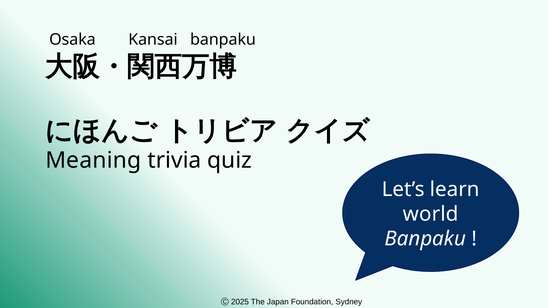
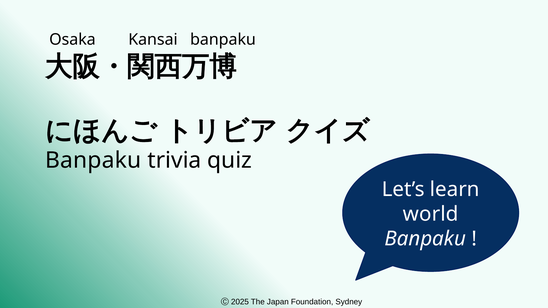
Meaning at (93, 160): Meaning -> Banpaku
